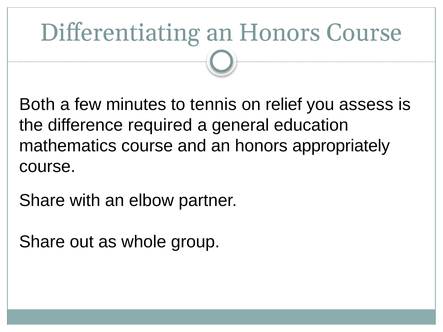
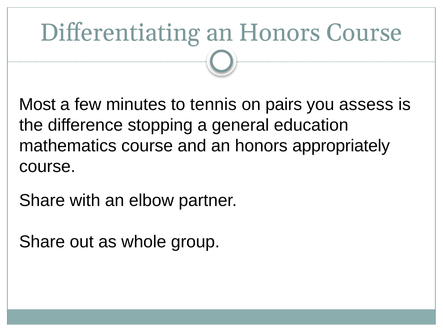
Both: Both -> Most
relief: relief -> pairs
required: required -> stopping
